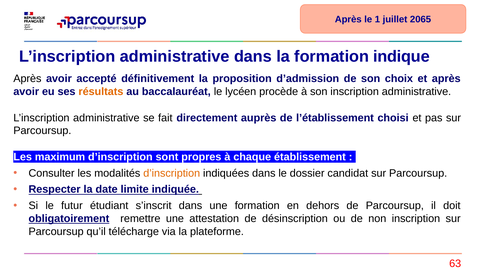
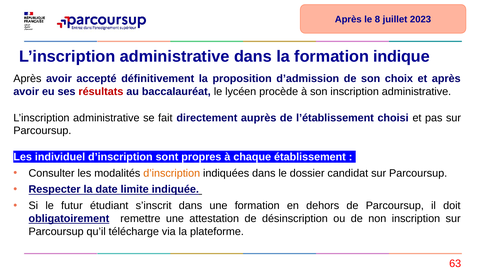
1: 1 -> 8
2065: 2065 -> 2023
résultats colour: orange -> red
maximum: maximum -> individuel
